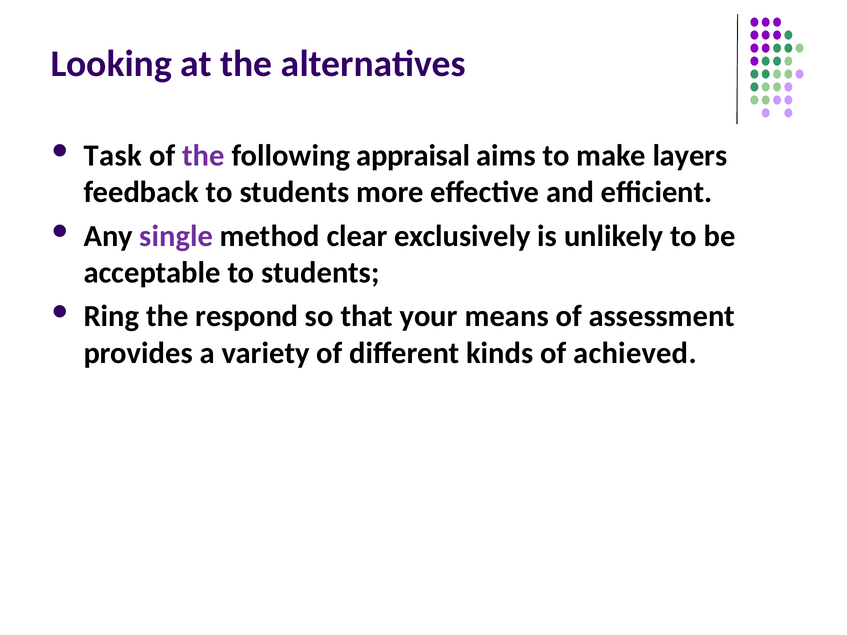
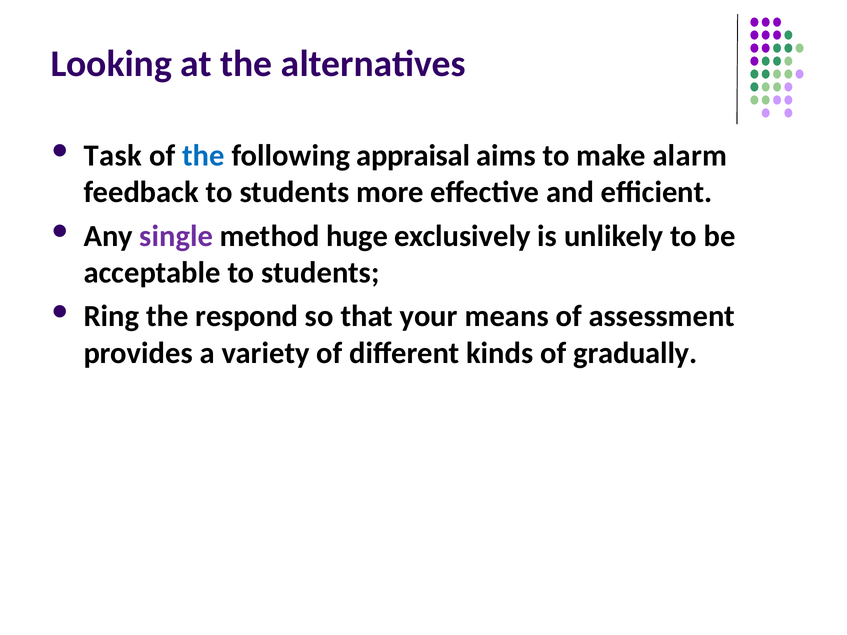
the at (204, 156) colour: purple -> blue
layers: layers -> alarm
clear: clear -> huge
achieved: achieved -> gradually
